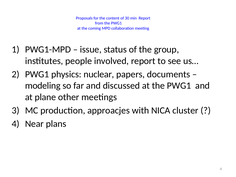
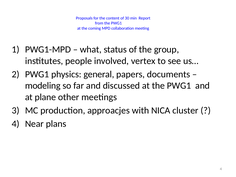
issue: issue -> what
involved report: report -> vertex
nuclear: nuclear -> general
